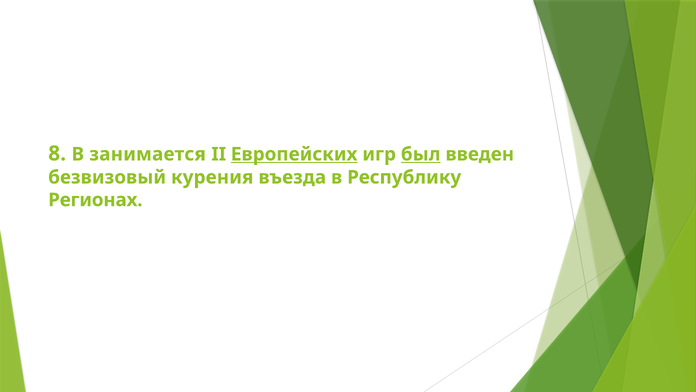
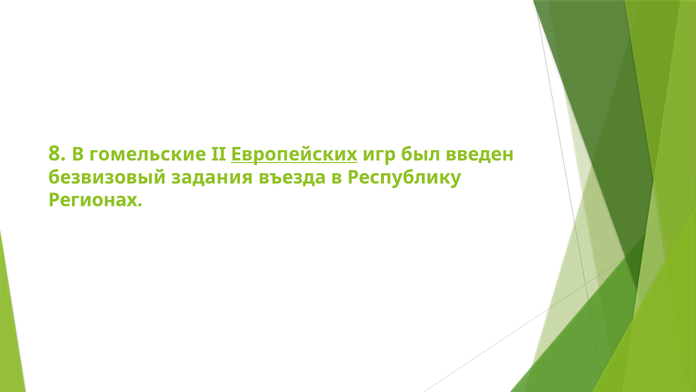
занимается: занимается -> гомельские
был underline: present -> none
курения: курения -> задания
